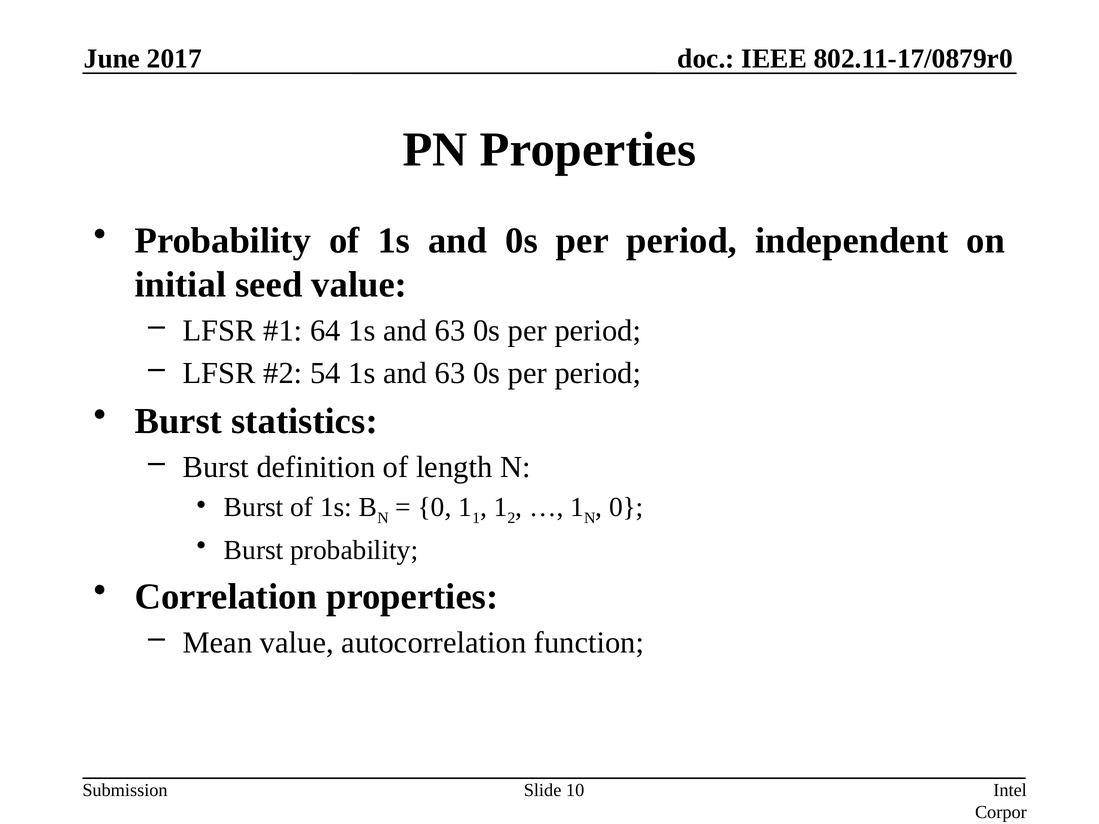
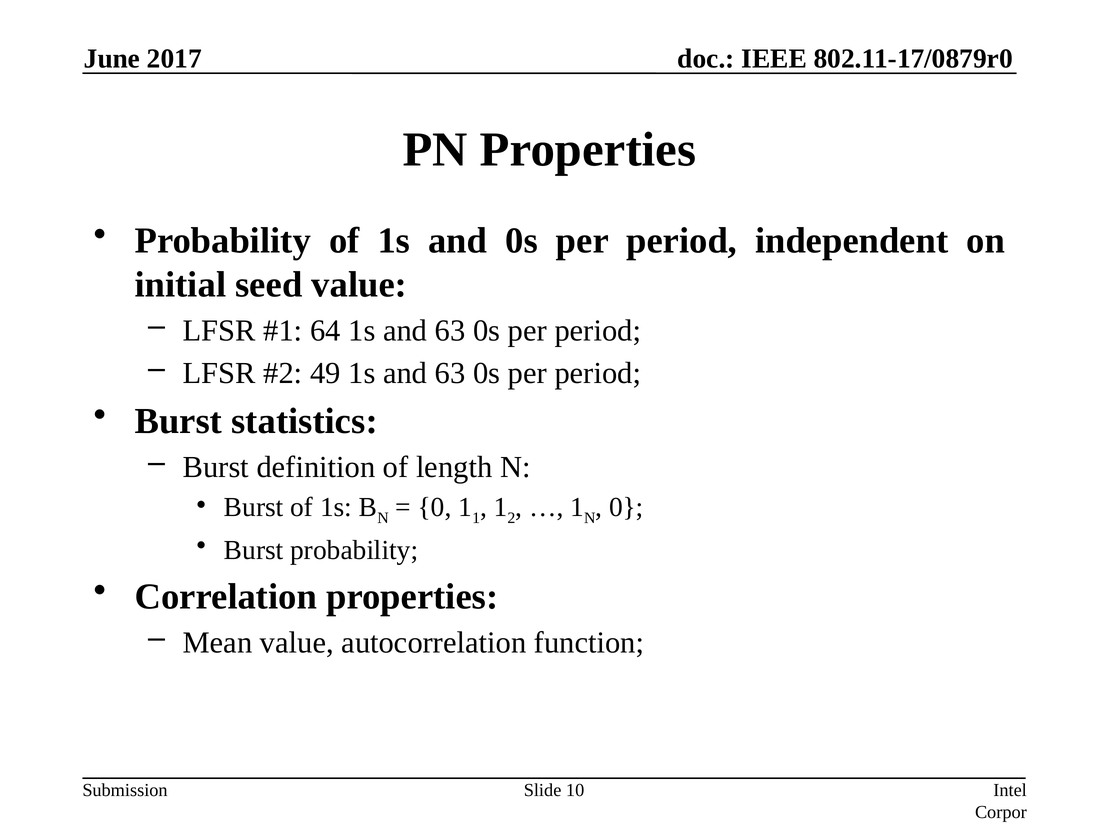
54: 54 -> 49
